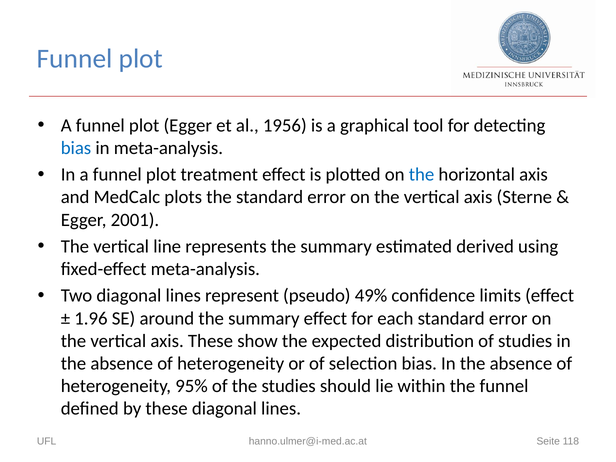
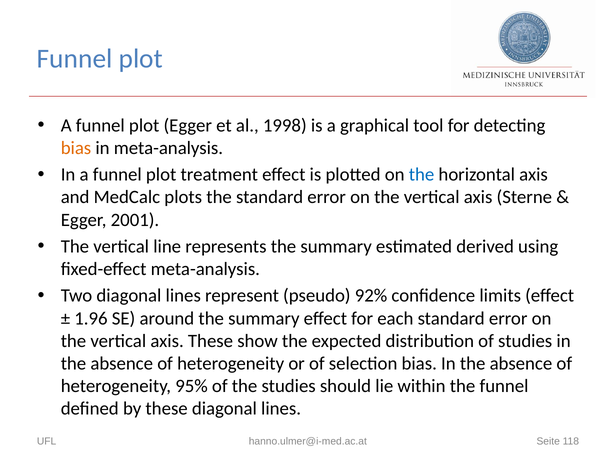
1956: 1956 -> 1998
bias at (76, 148) colour: blue -> orange
49%: 49% -> 92%
